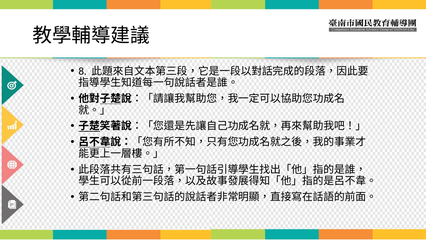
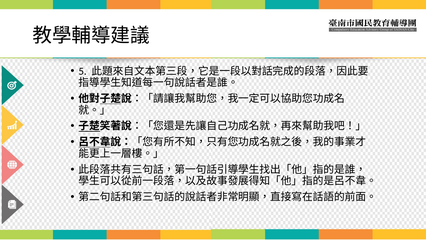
8: 8 -> 5
